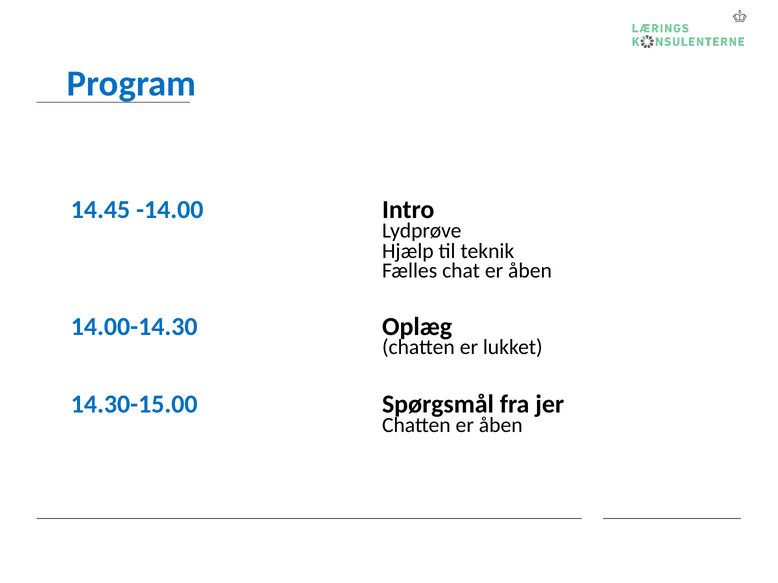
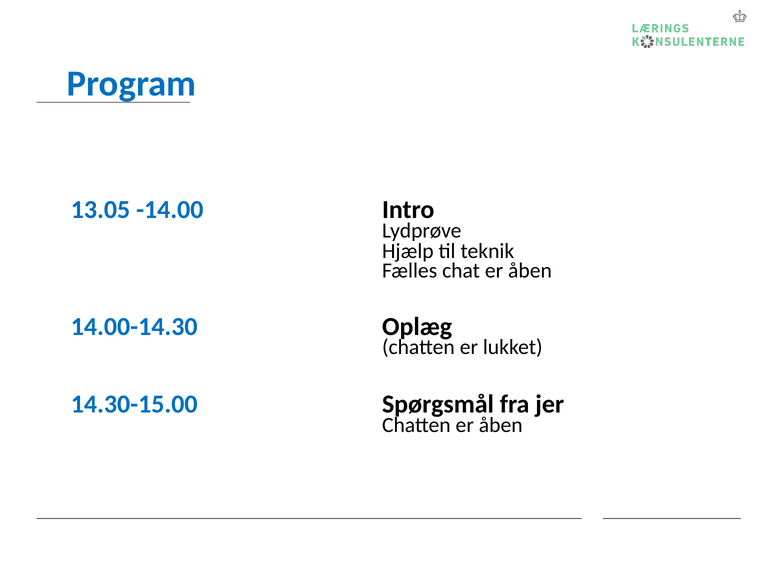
14.45: 14.45 -> 13.05
